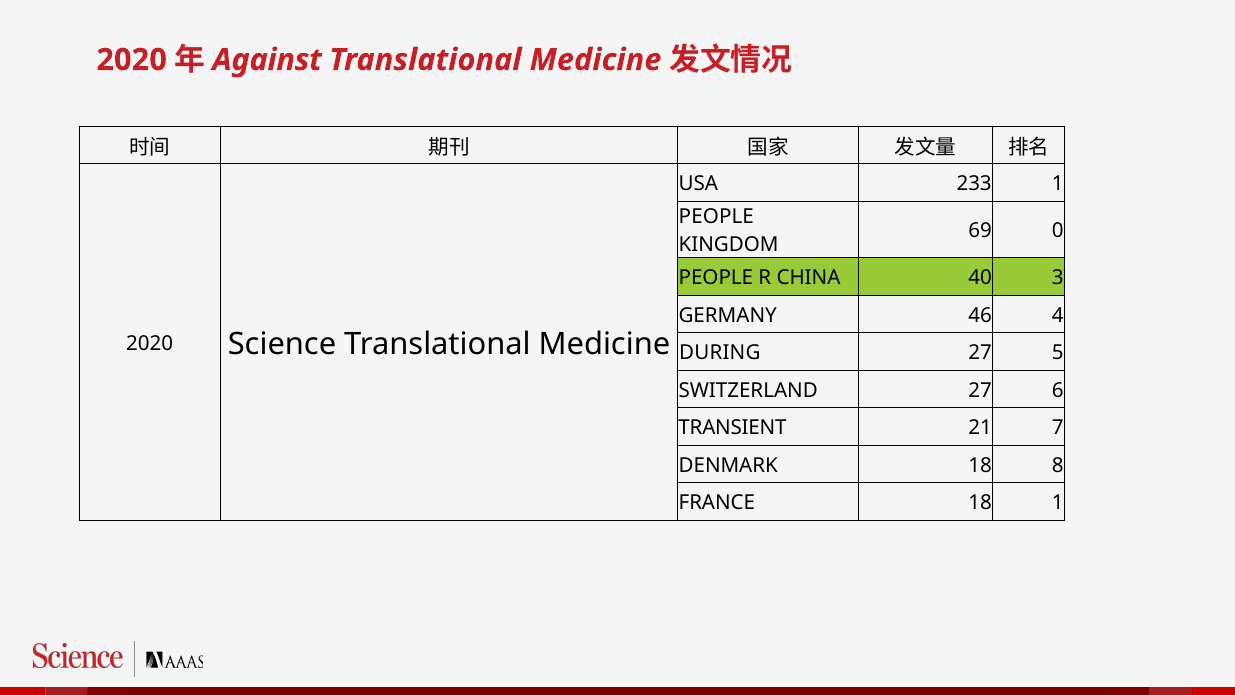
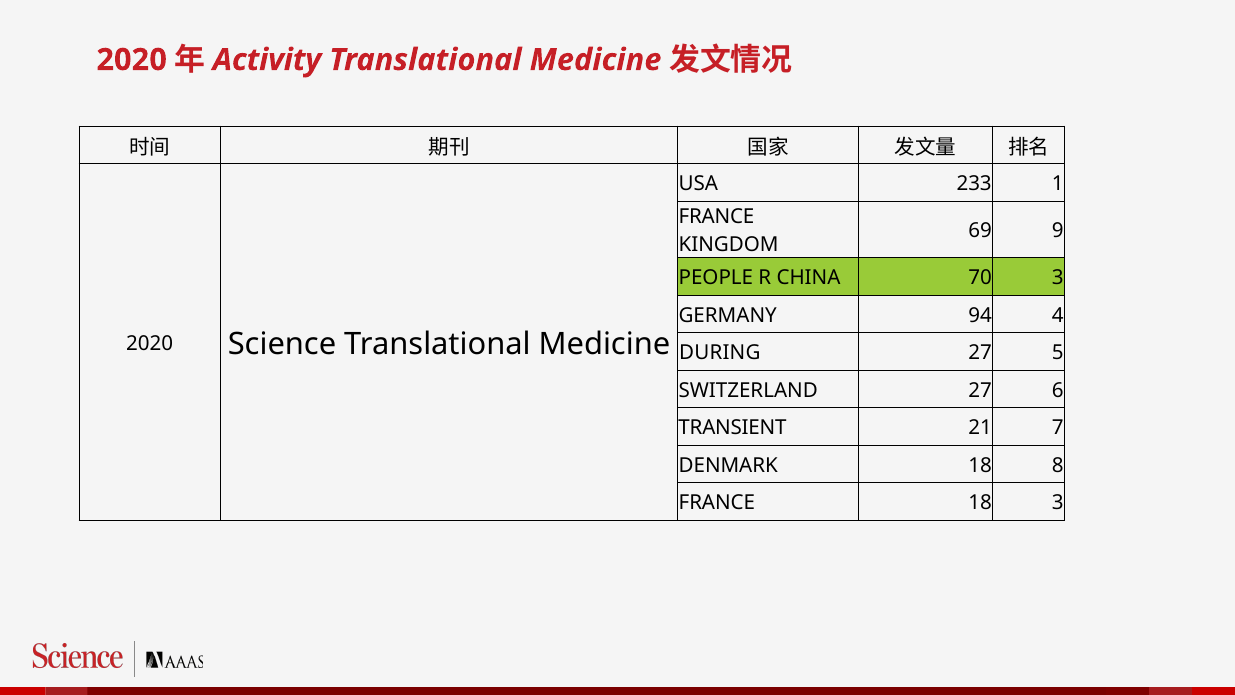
Against: Against -> Activity
PEOPLE at (716, 217): PEOPLE -> FRANCE
0: 0 -> 9
40: 40 -> 70
46: 46 -> 94
18 1: 1 -> 3
